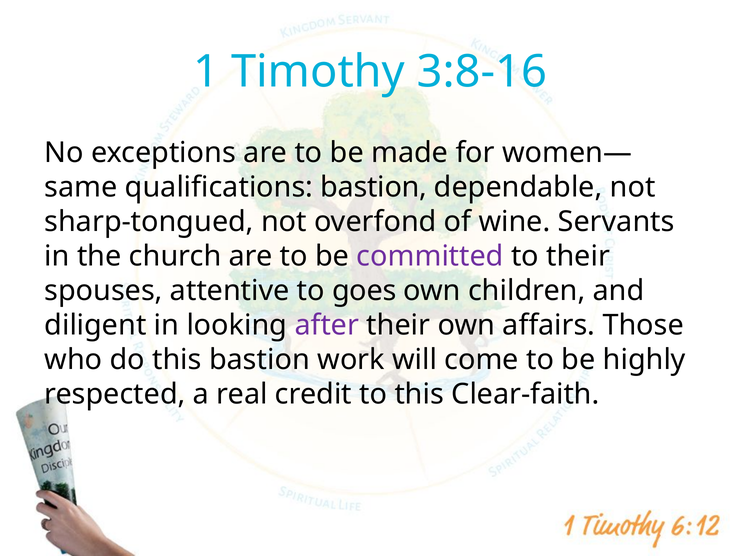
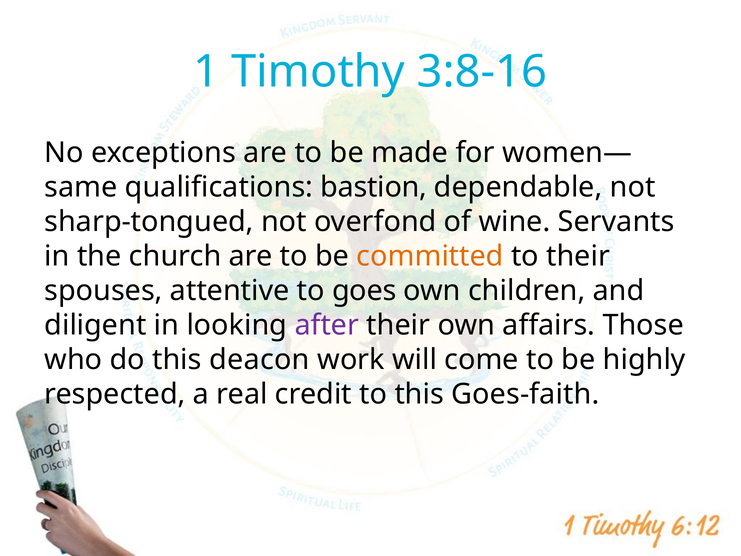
committed colour: purple -> orange
this bastion: bastion -> deacon
Clear-faith: Clear-faith -> Goes-faith
